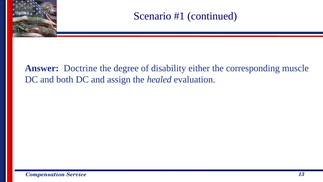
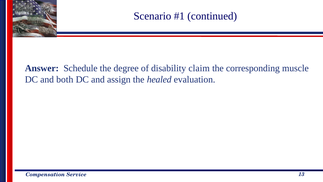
Doctrine: Doctrine -> Schedule
either: either -> claim
